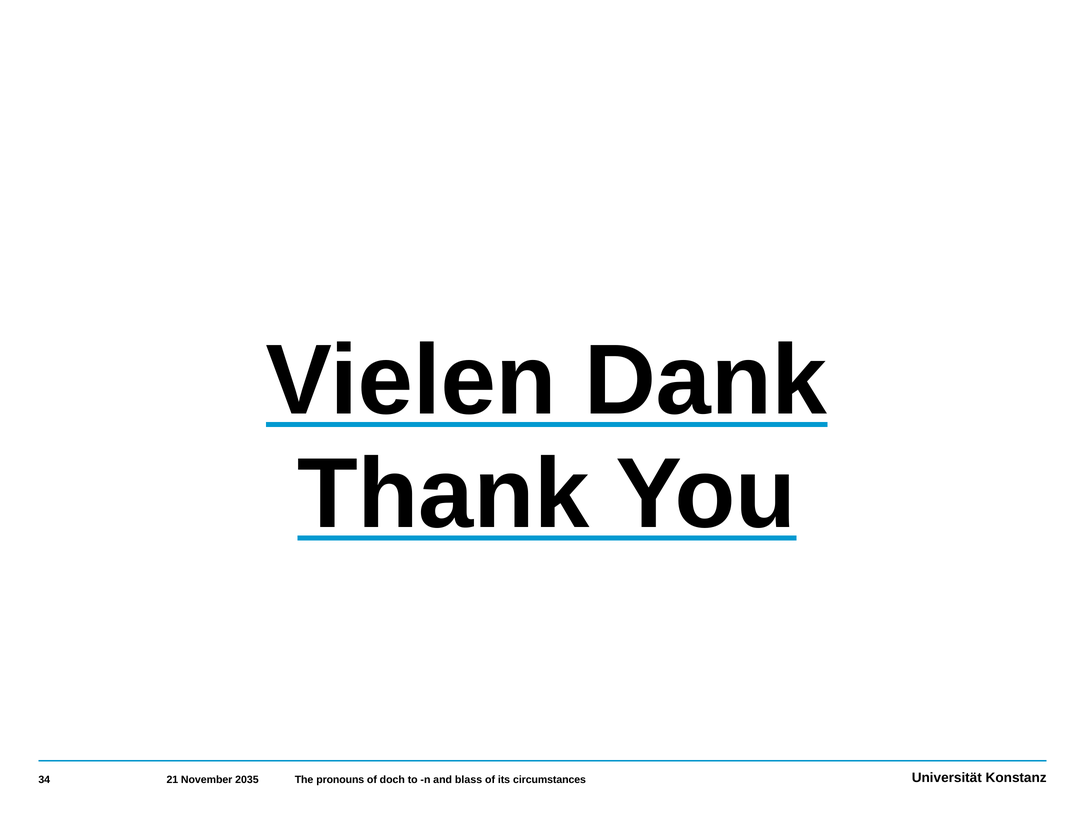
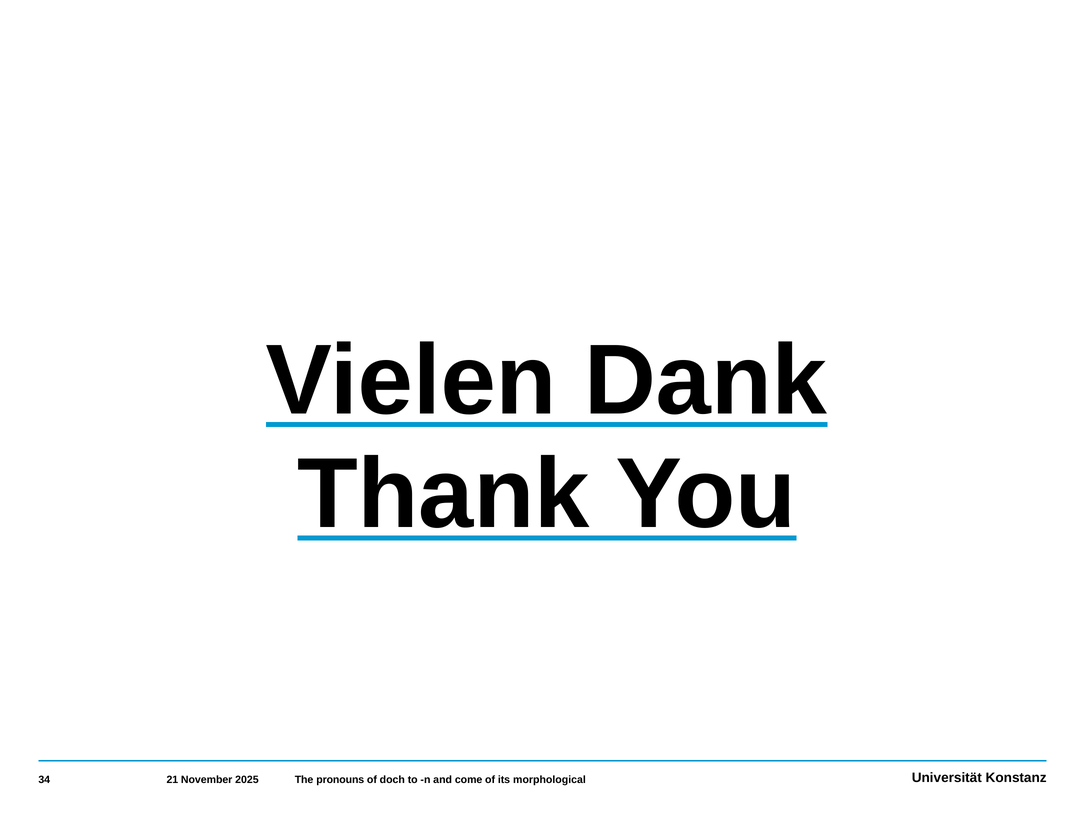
2035: 2035 -> 2025
blass: blass -> come
circumstances: circumstances -> morphological
